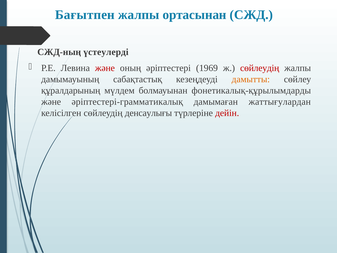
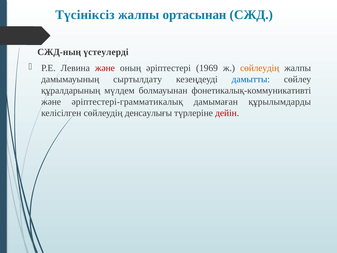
Бағытпен: Бағытпен -> Түсініксіз
сөйлеудің at (260, 68) colour: red -> orange
сабақтастық: сабақтастық -> сыртылдату
дамытты colour: orange -> blue
фонетикалық-құрылымдарды: фонетикалық-құрылымдарды -> фонетикалық-коммуникативті
жаттығулардан: жаттығулардан -> құрылымдарды
